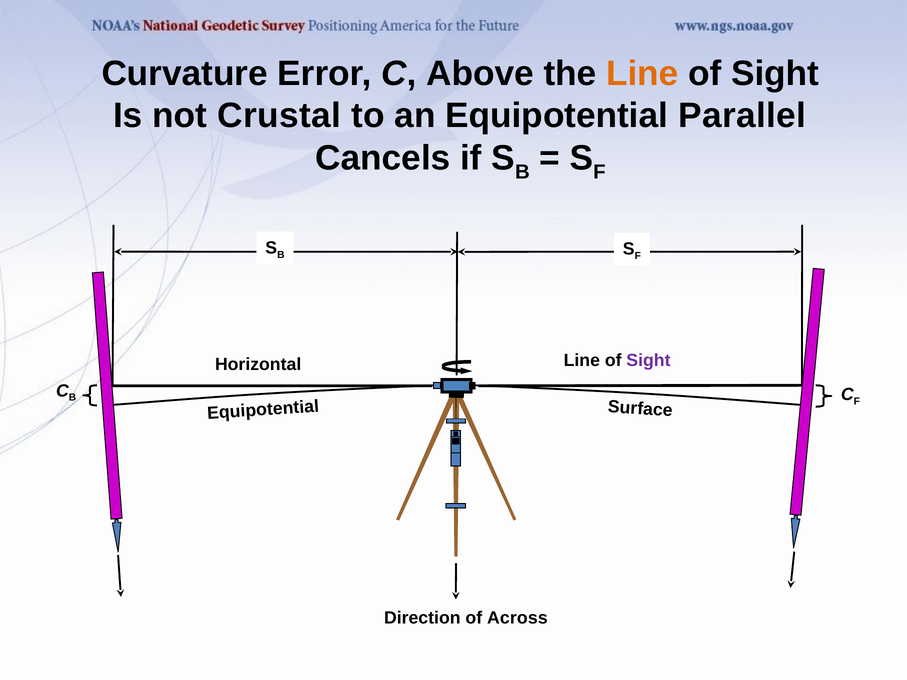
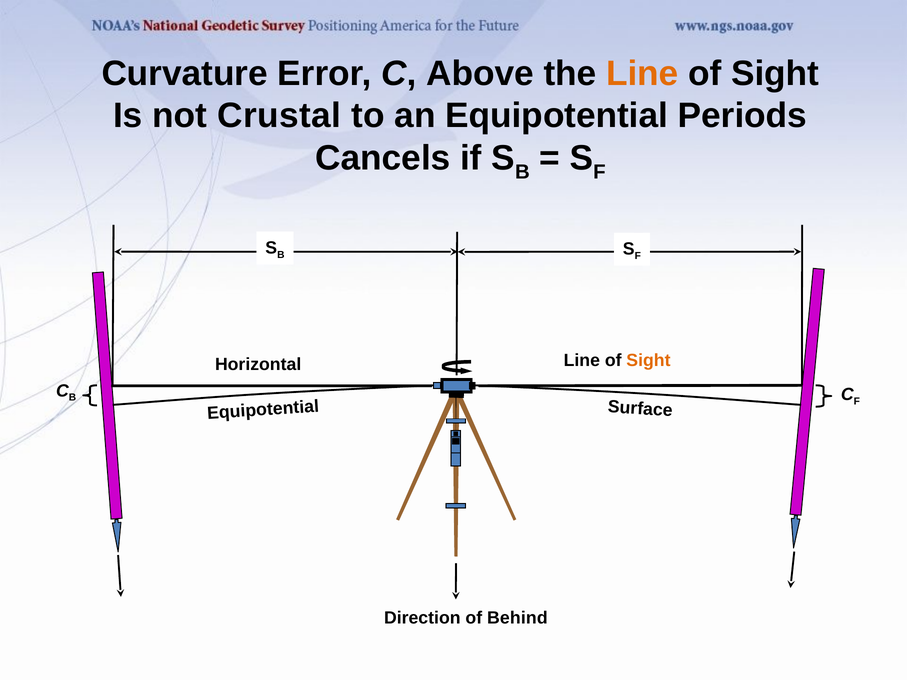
Parallel: Parallel -> Periods
Sight at (648, 361) colour: purple -> orange
Across: Across -> Behind
